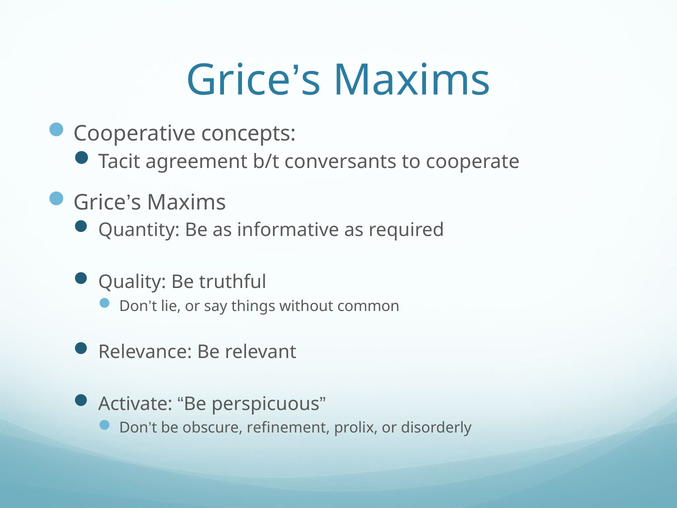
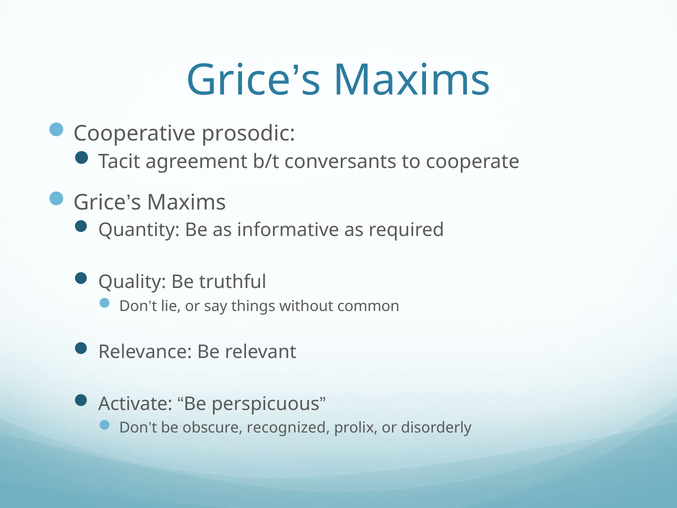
concepts: concepts -> prosodic
refinement: refinement -> recognized
